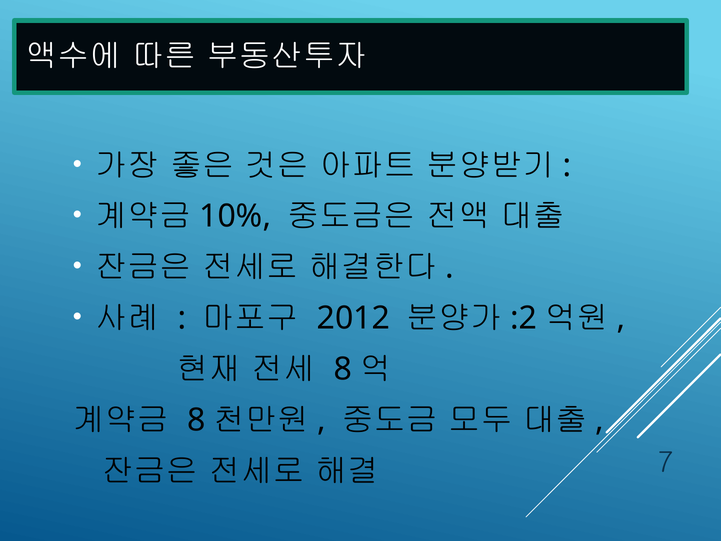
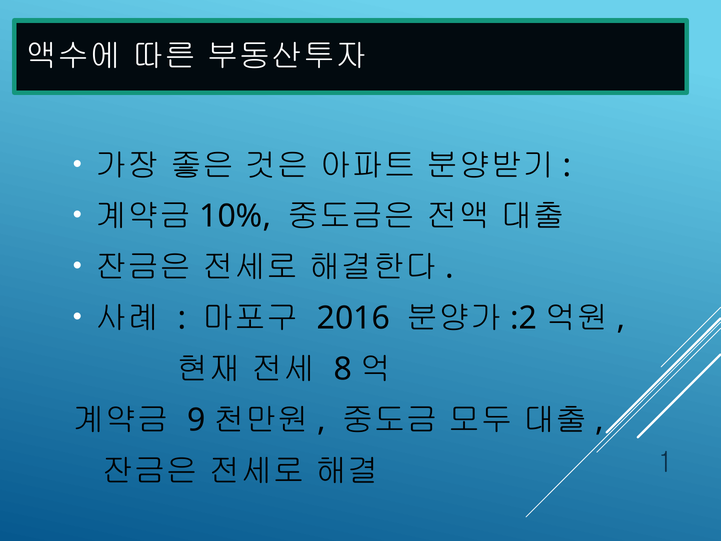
2012: 2012 -> 2016
8 at (196, 420): 8 -> 9
7: 7 -> 1
